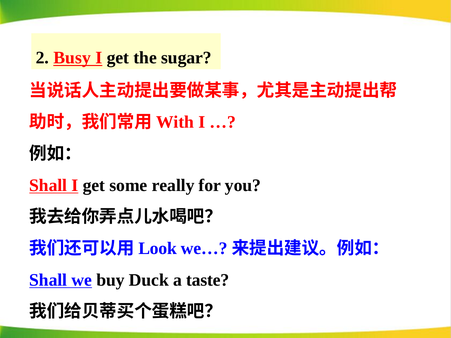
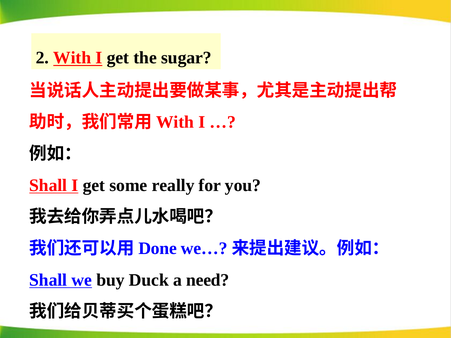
2 Busy: Busy -> With
Look: Look -> Done
taste: taste -> need
